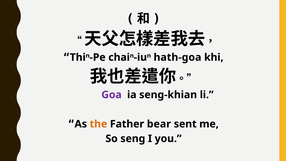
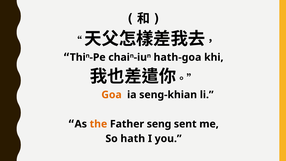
Goa colour: purple -> orange
bear: bear -> seng
seng: seng -> hath
